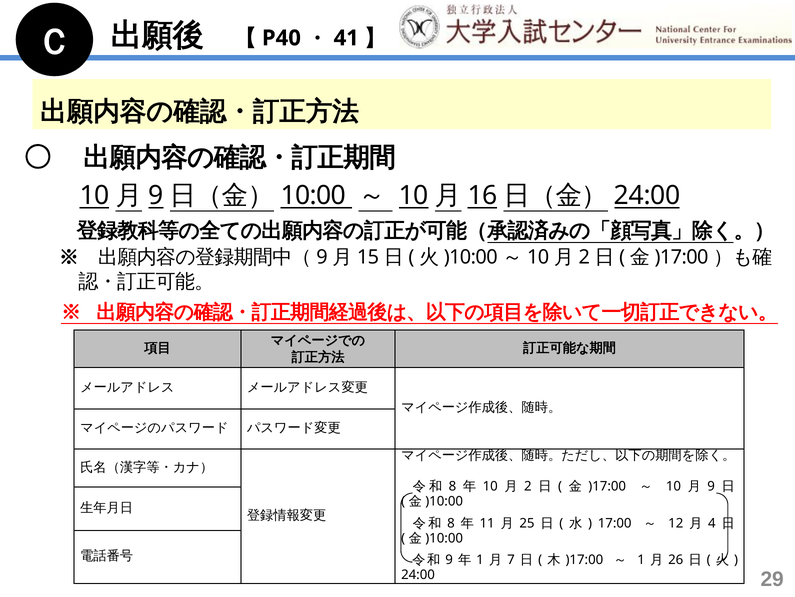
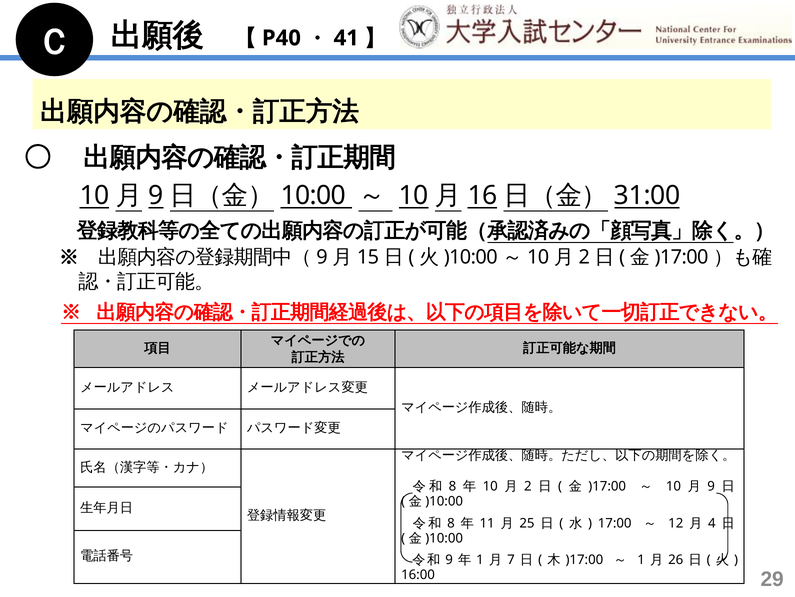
24:00 at (647, 195): 24:00 -> 31:00
24:00 at (418, 574): 24:00 -> 16:00
